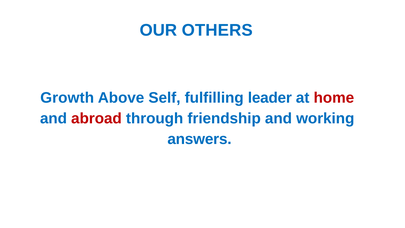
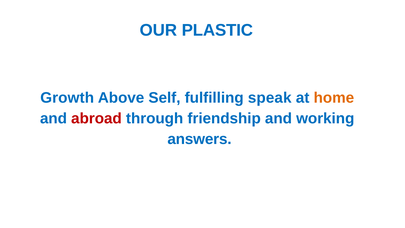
OTHERS: OTHERS -> PLASTIC
leader: leader -> speak
home colour: red -> orange
